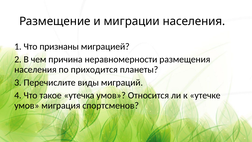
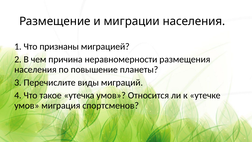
приходится: приходится -> повышение
